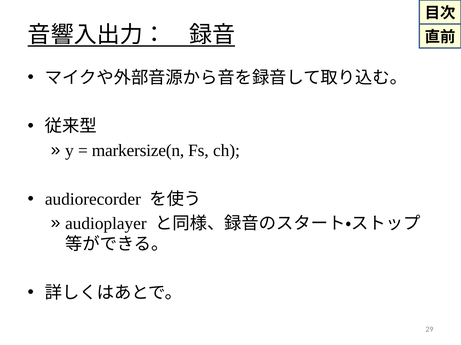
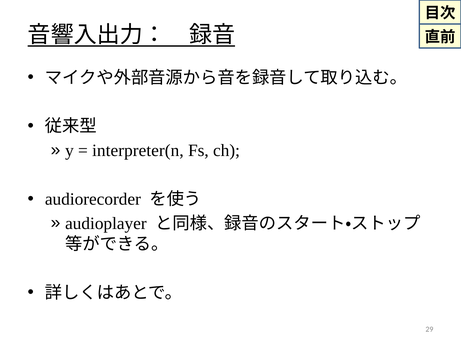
markersize(n: markersize(n -> interpreter(n
